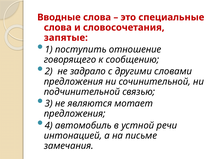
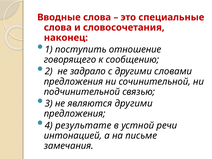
запятые: запятые -> наконец
являются мотает: мотает -> другими
автомобиль: автомобиль -> результате
